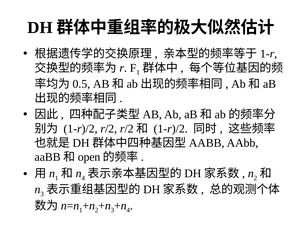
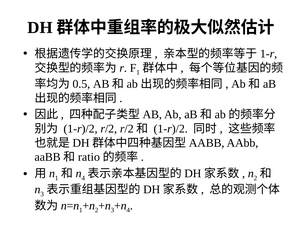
open: open -> ratio
